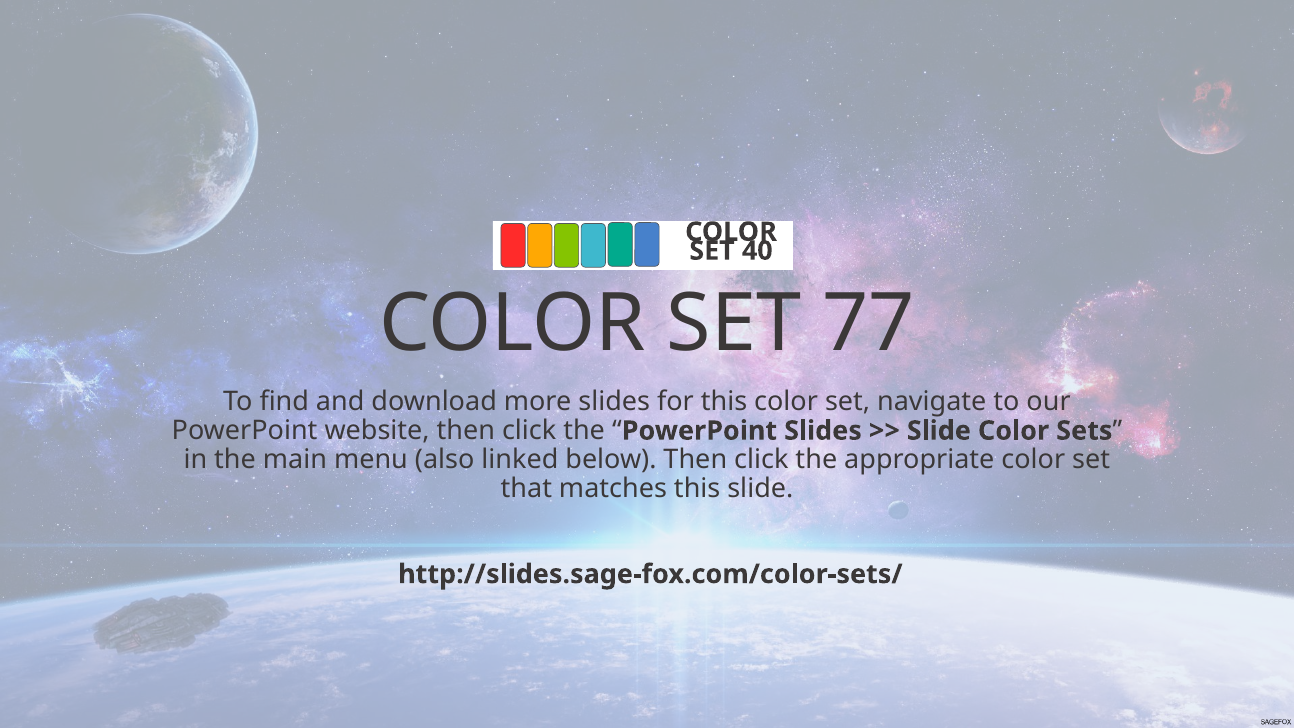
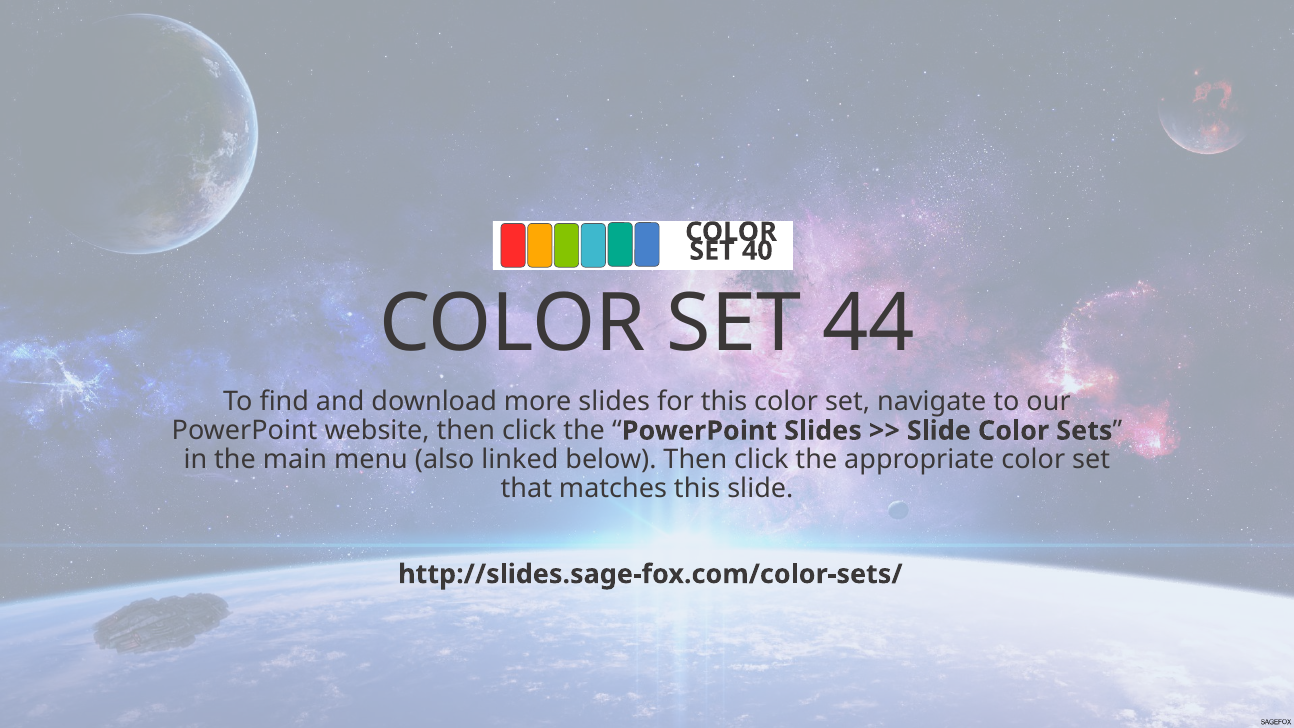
77: 77 -> 44
